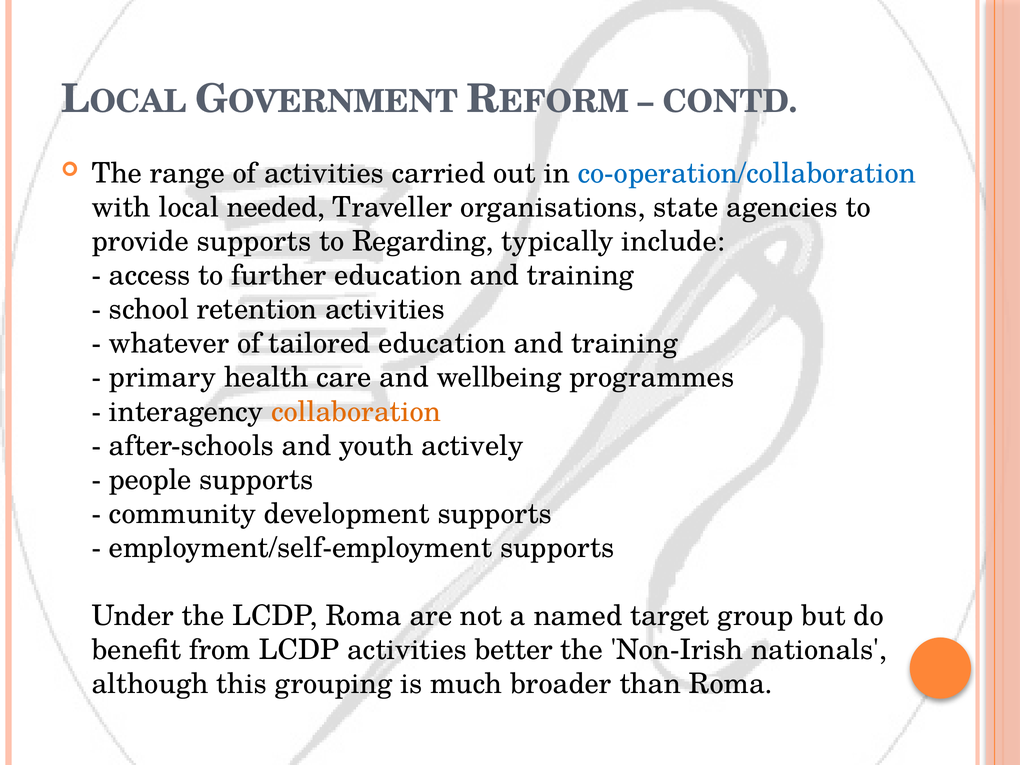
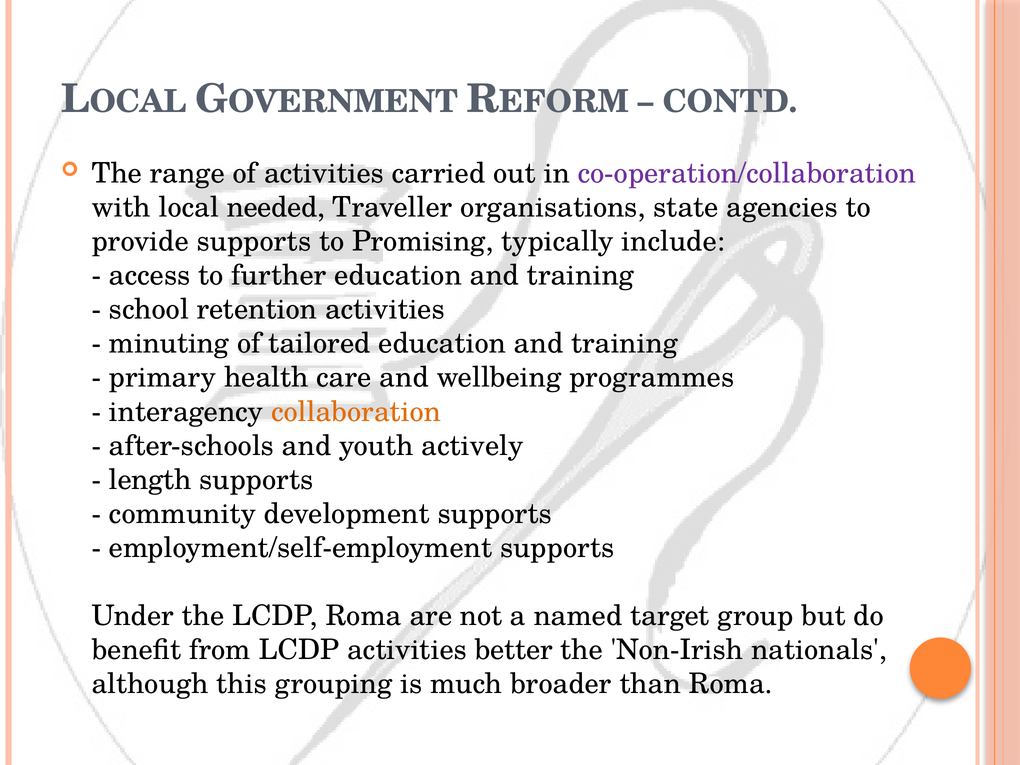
co-operation/collaboration colour: blue -> purple
Regarding: Regarding -> Promising
whatever: whatever -> minuting
people: people -> length
